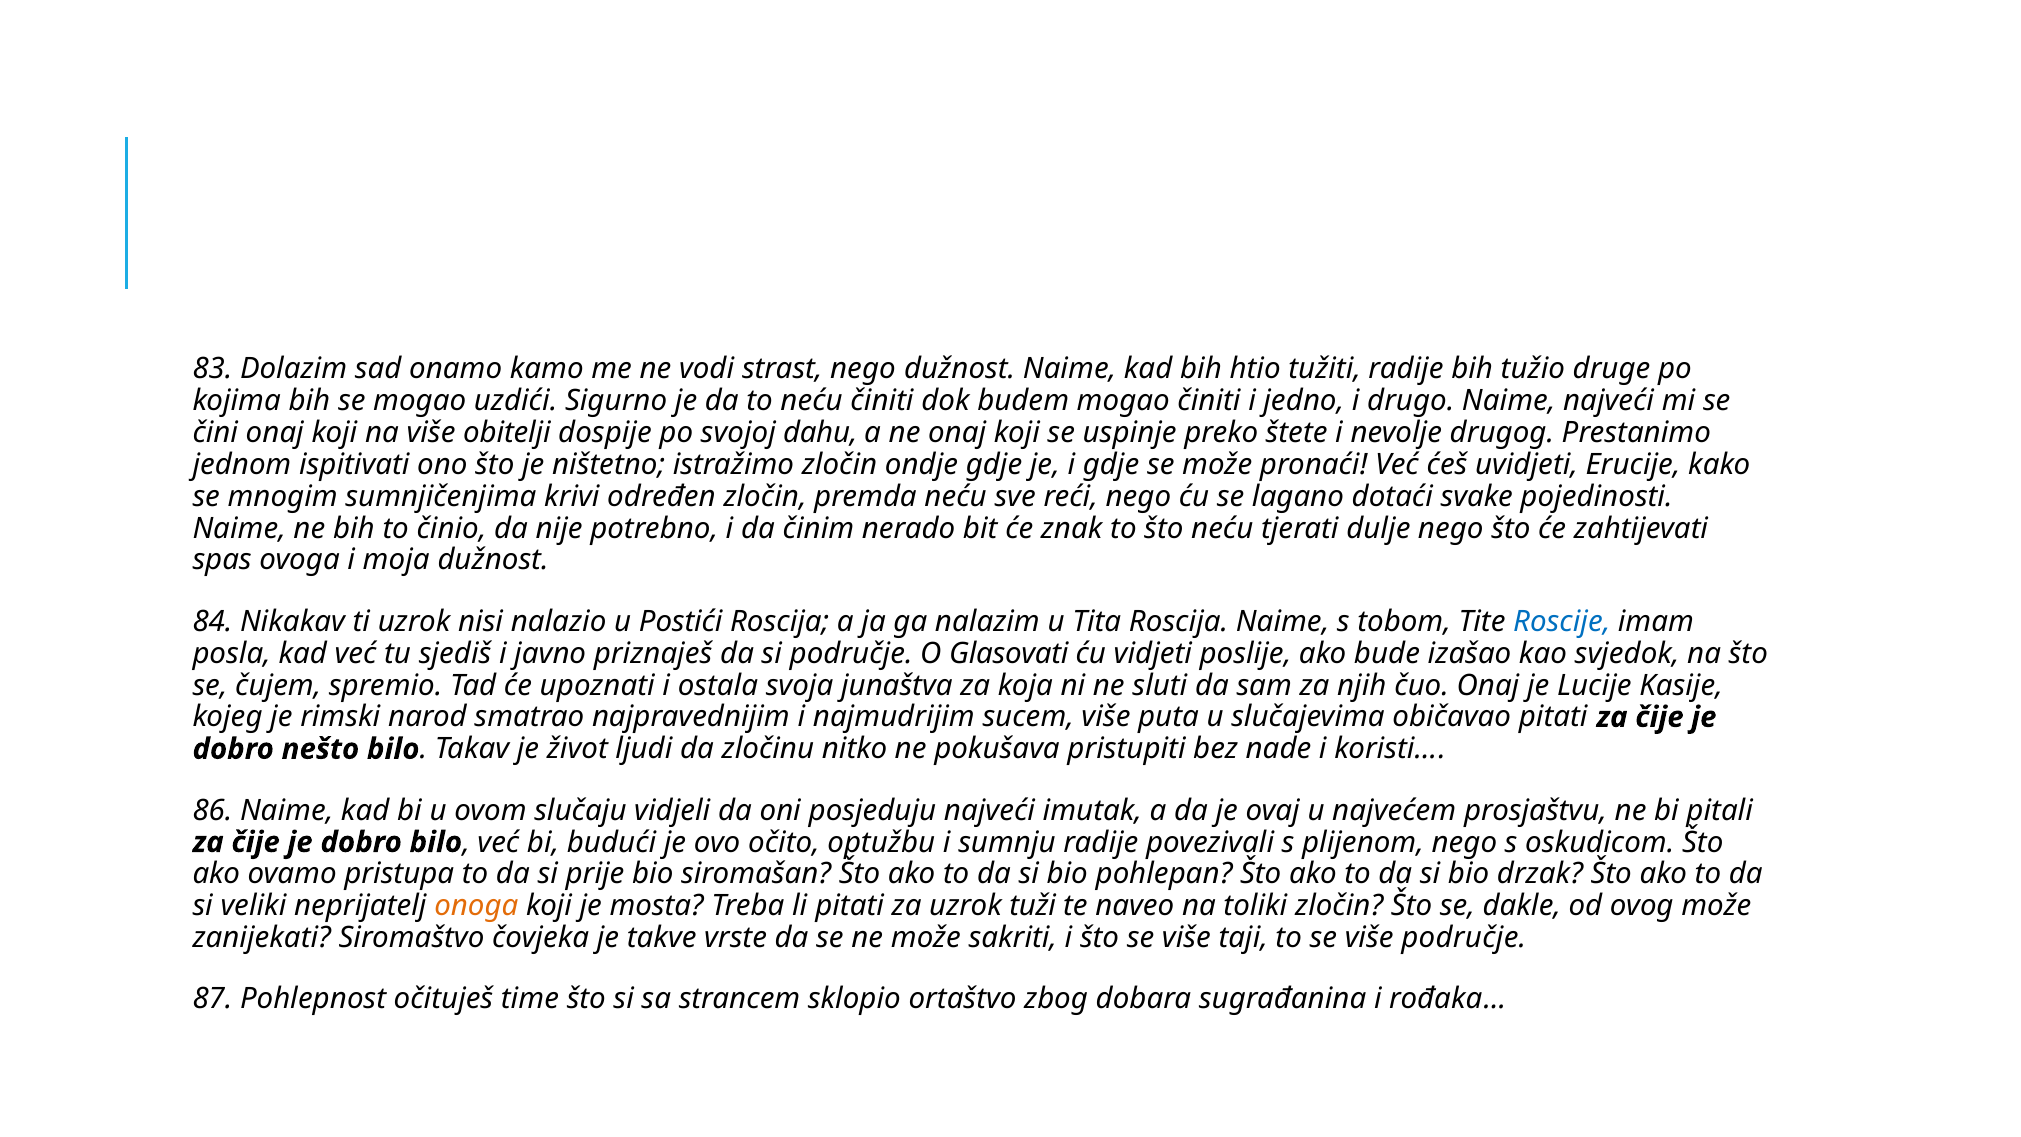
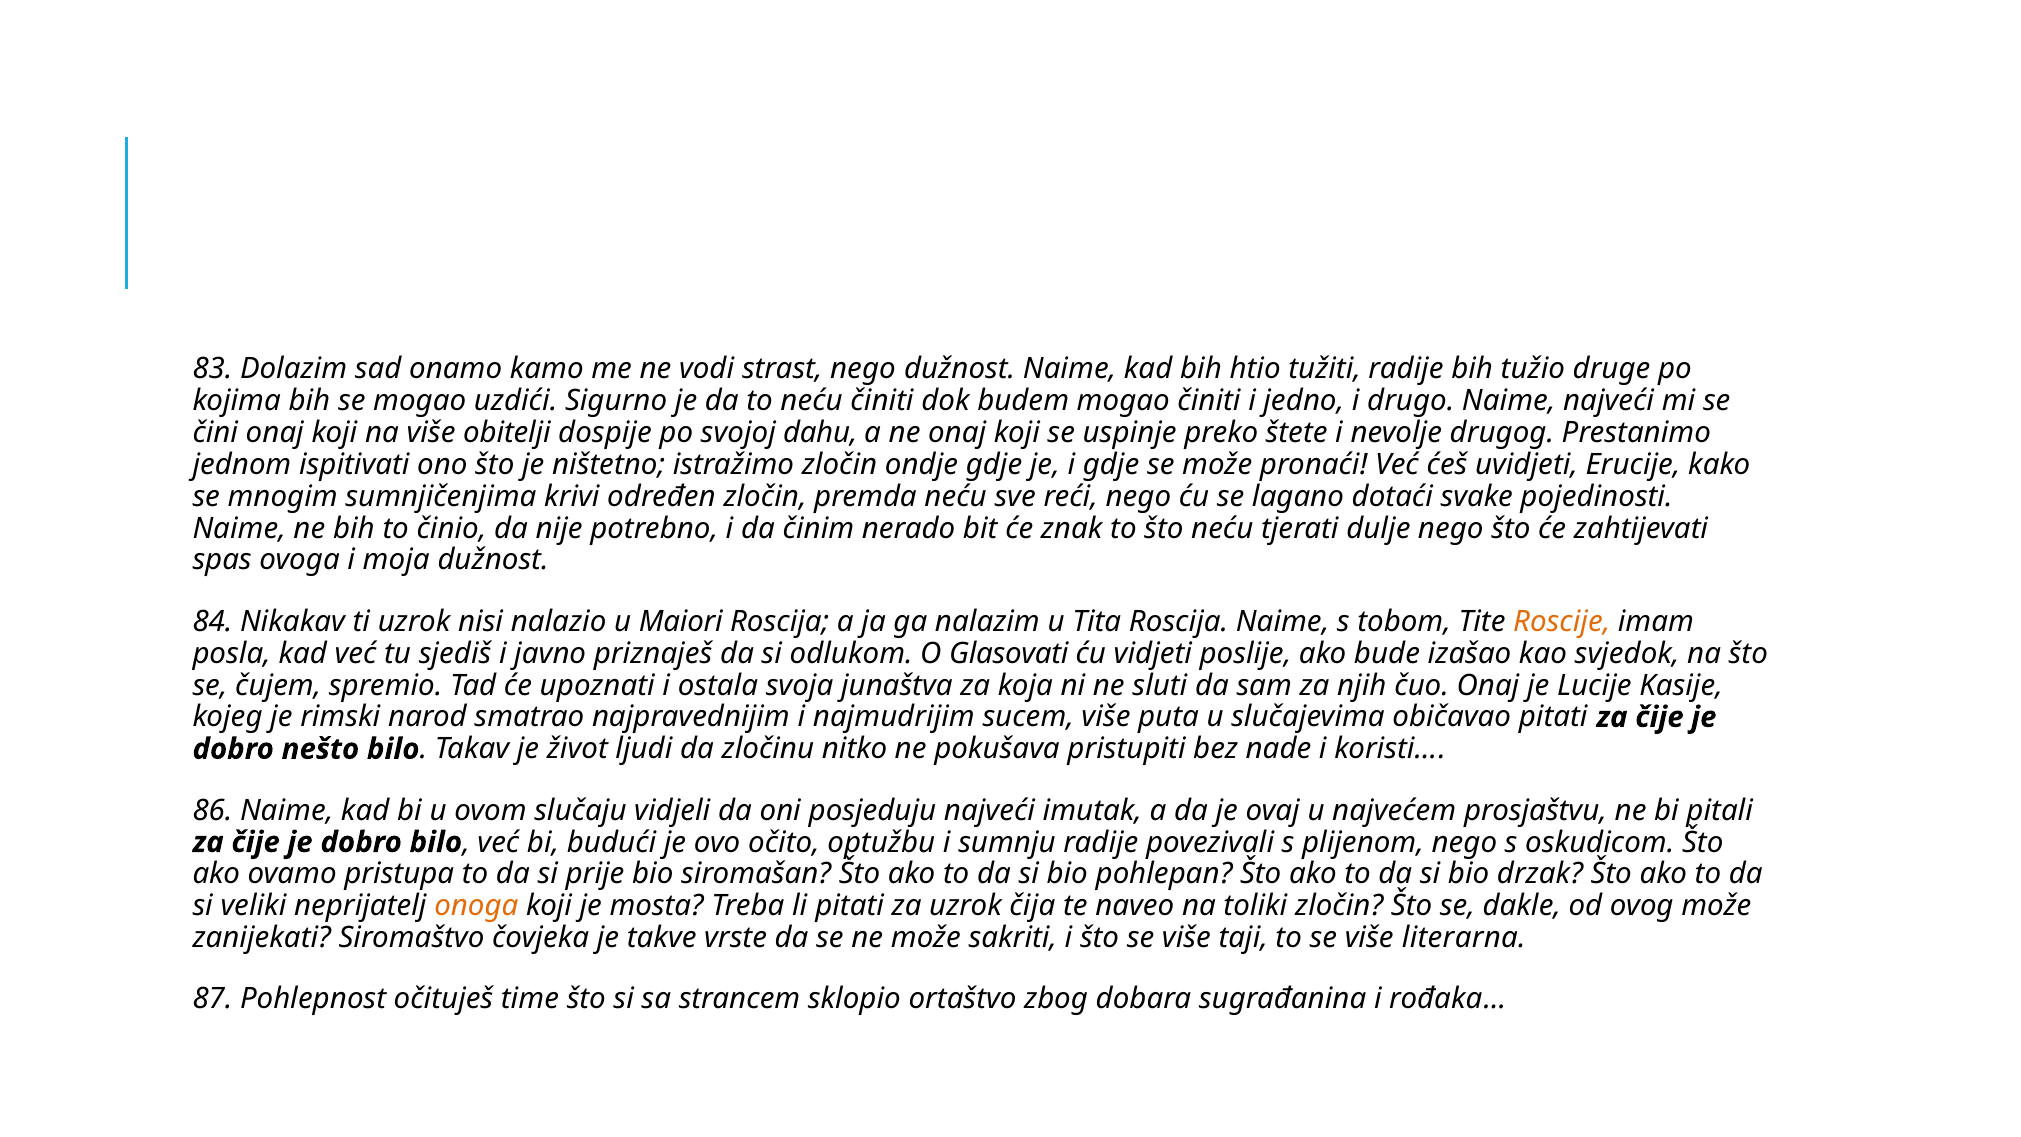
Postići: Postići -> Maiori
Roscije colour: blue -> orange
si područje: područje -> odlukom
tuži: tuži -> čija
više područje: područje -> literarna
